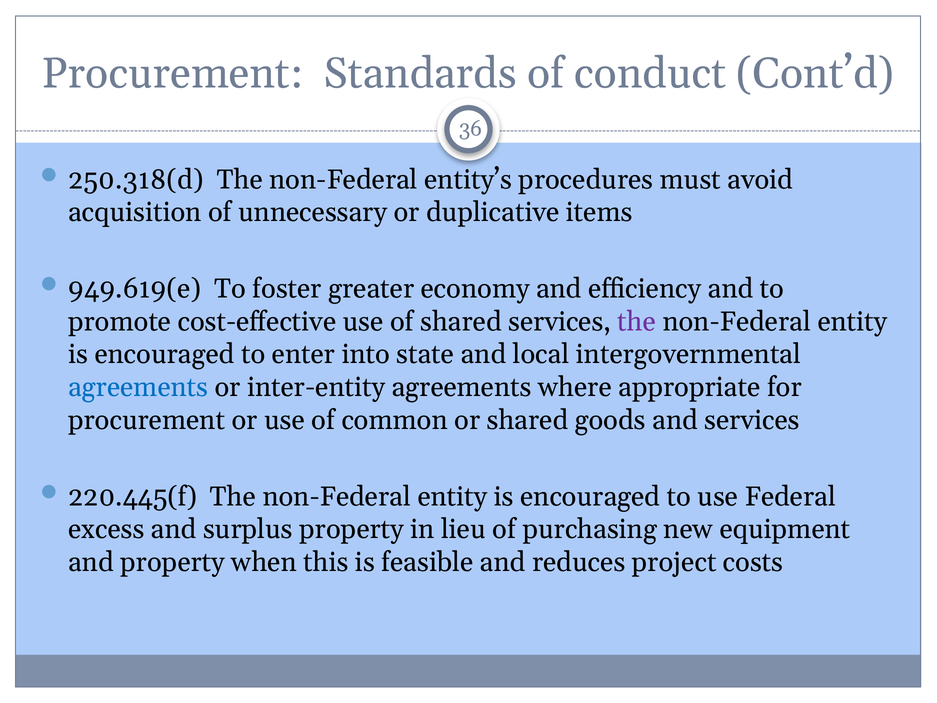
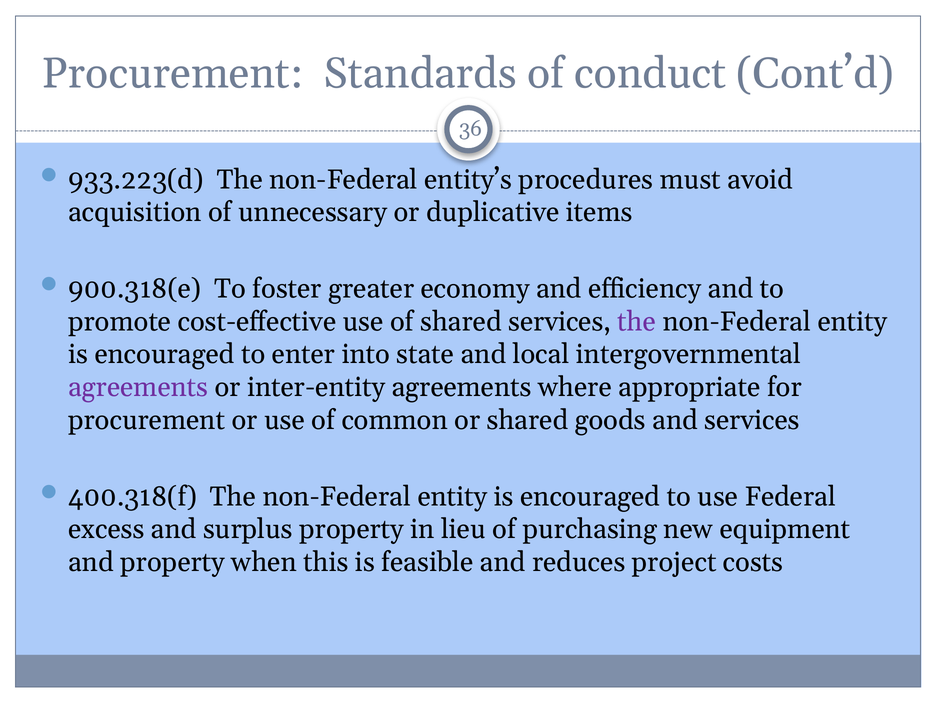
250.318(d: 250.318(d -> 933.223(d
949.619(e: 949.619(e -> 900.318(e
agreements at (138, 387) colour: blue -> purple
220.445(f: 220.445(f -> 400.318(f
